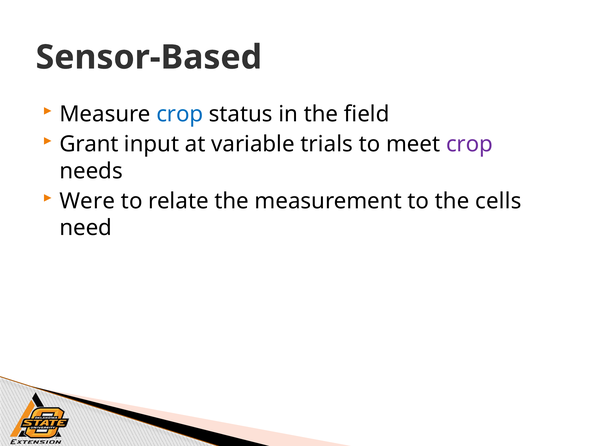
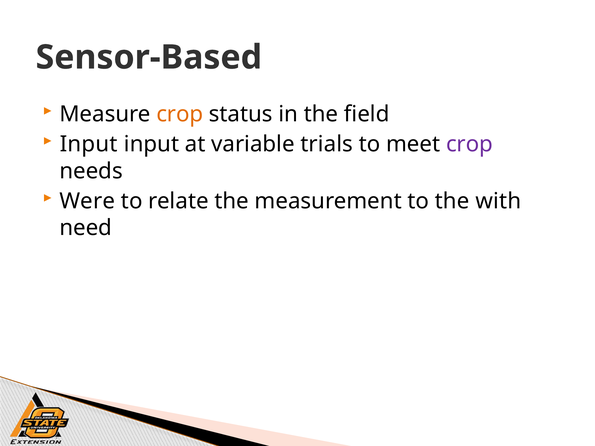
crop at (180, 114) colour: blue -> orange
Grant at (89, 144): Grant -> Input
cells: cells -> with
